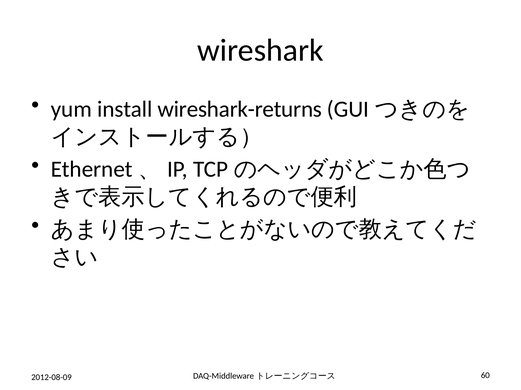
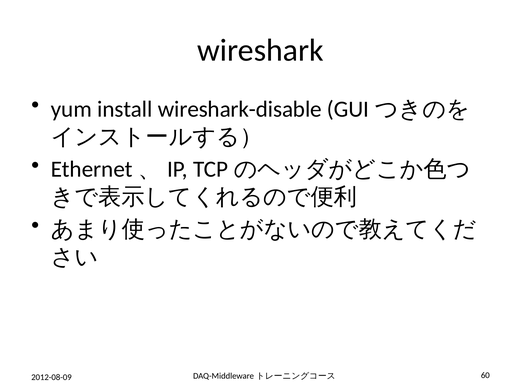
wireshark-returns: wireshark-returns -> wireshark-disable
